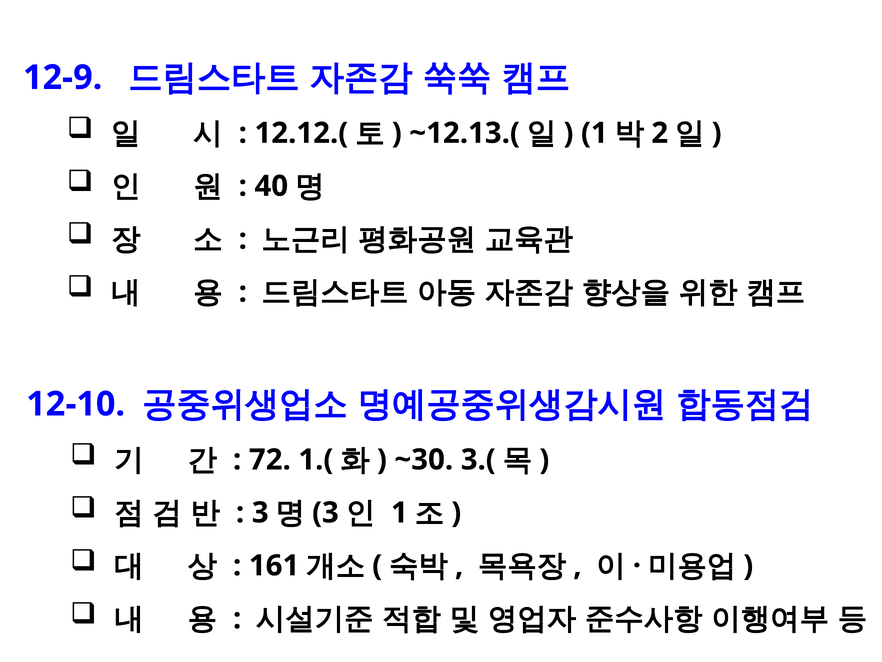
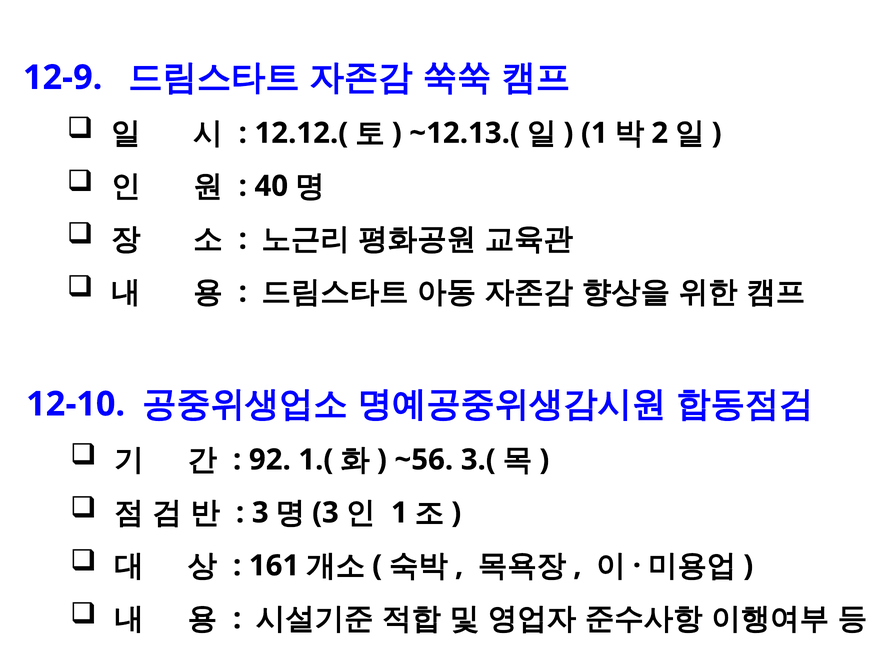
72: 72 -> 92
~30: ~30 -> ~56
